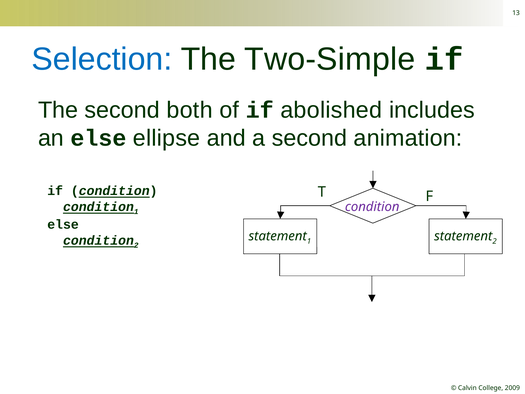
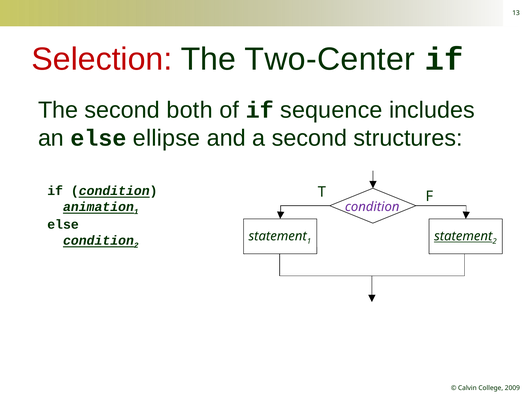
Selection colour: blue -> red
Two-Simple: Two-Simple -> Two-Center
abolished: abolished -> sequence
animation: animation -> structures
condition at (98, 207): condition -> animation
statement at (463, 236) underline: none -> present
